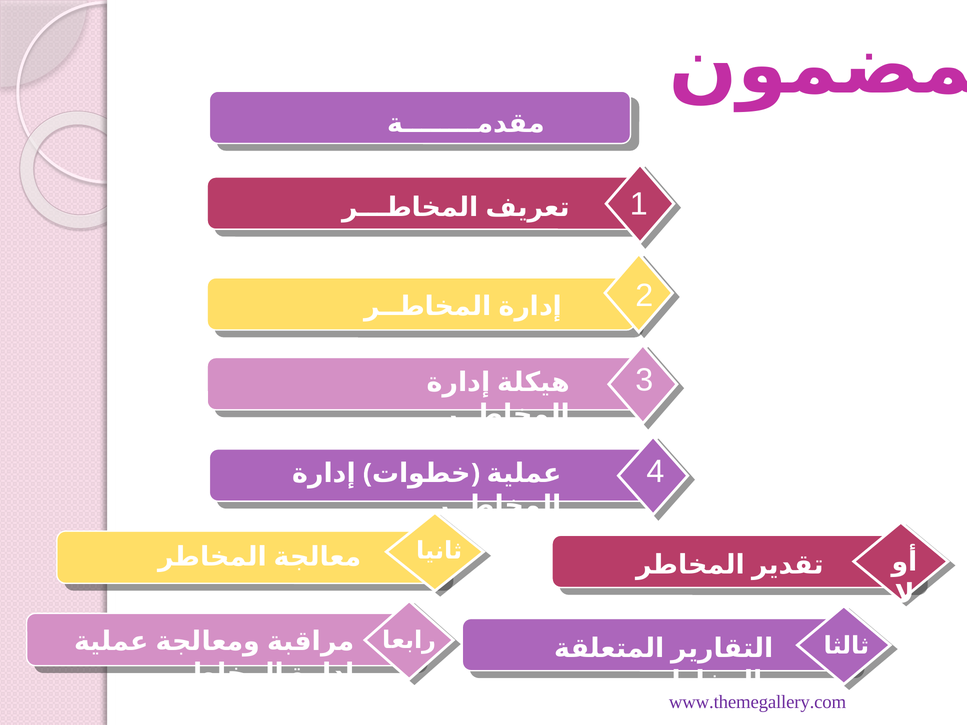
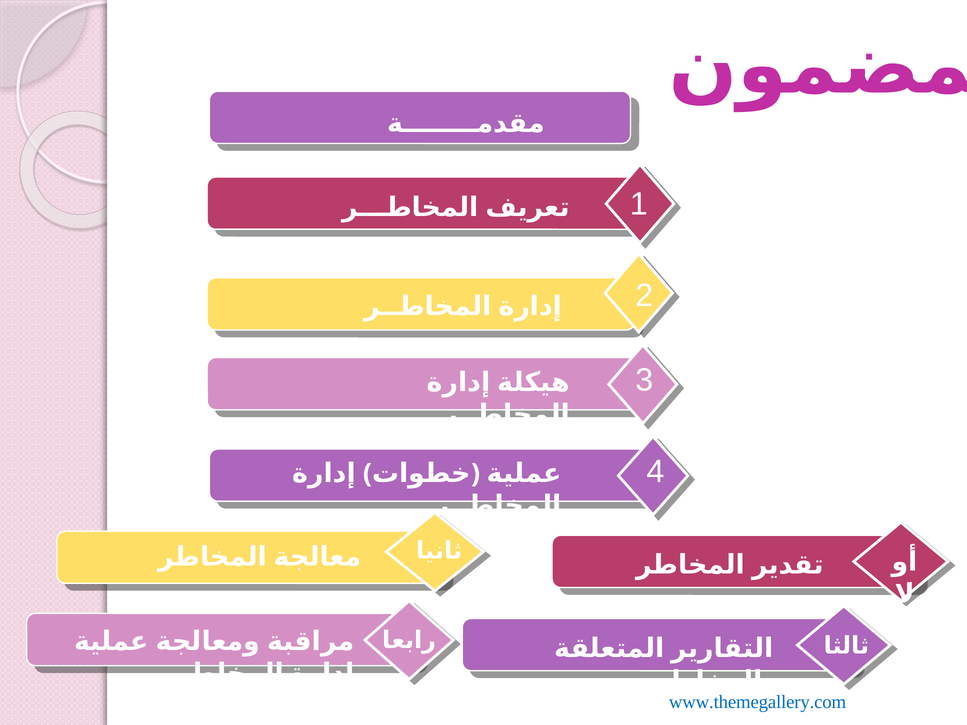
www.themegallery.com colour: purple -> blue
